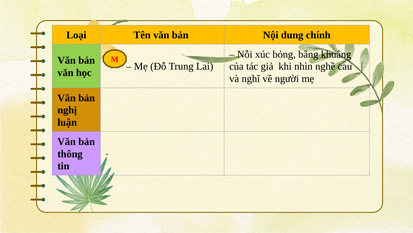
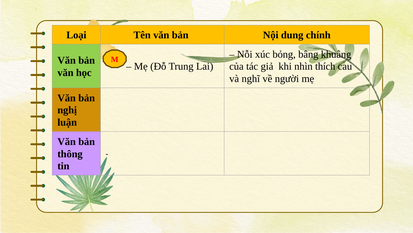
nghề: nghề -> thích
